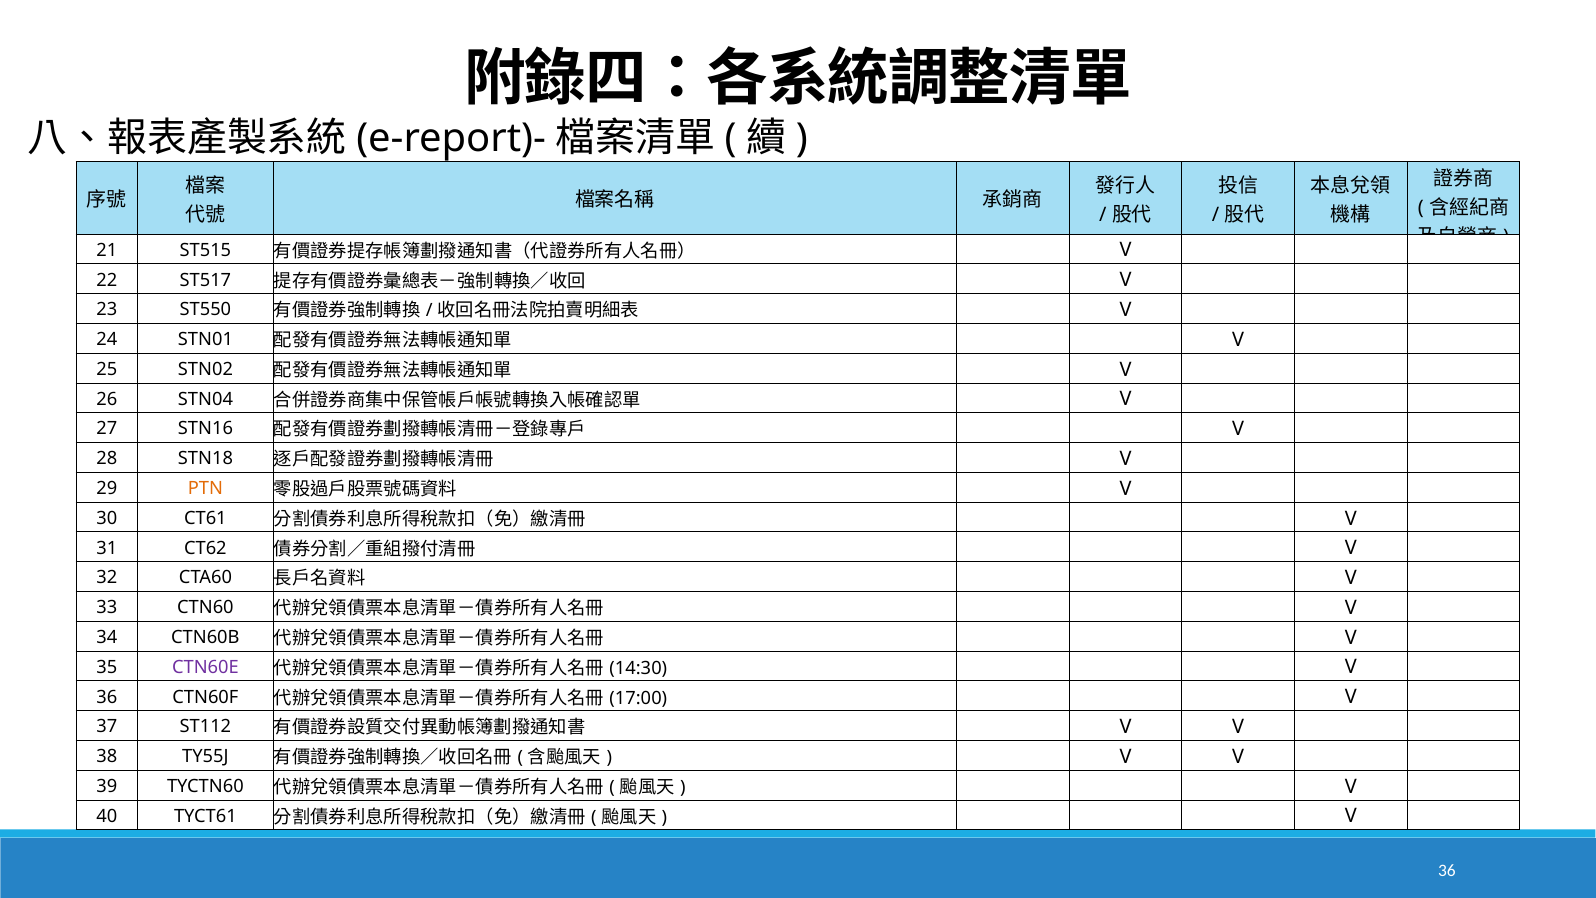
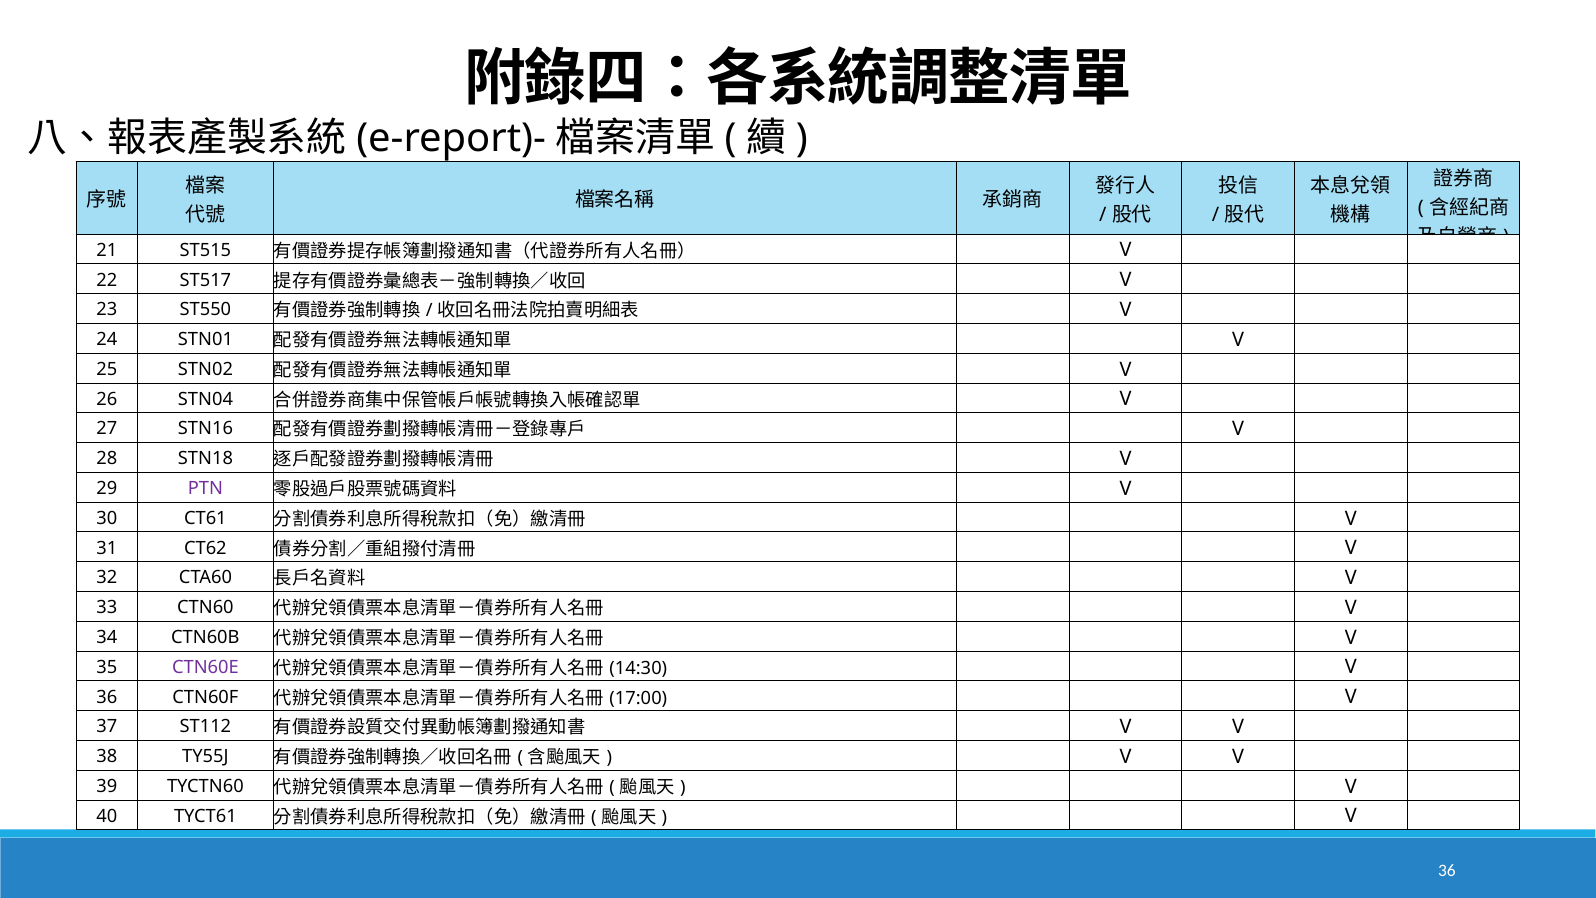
PTN colour: orange -> purple
